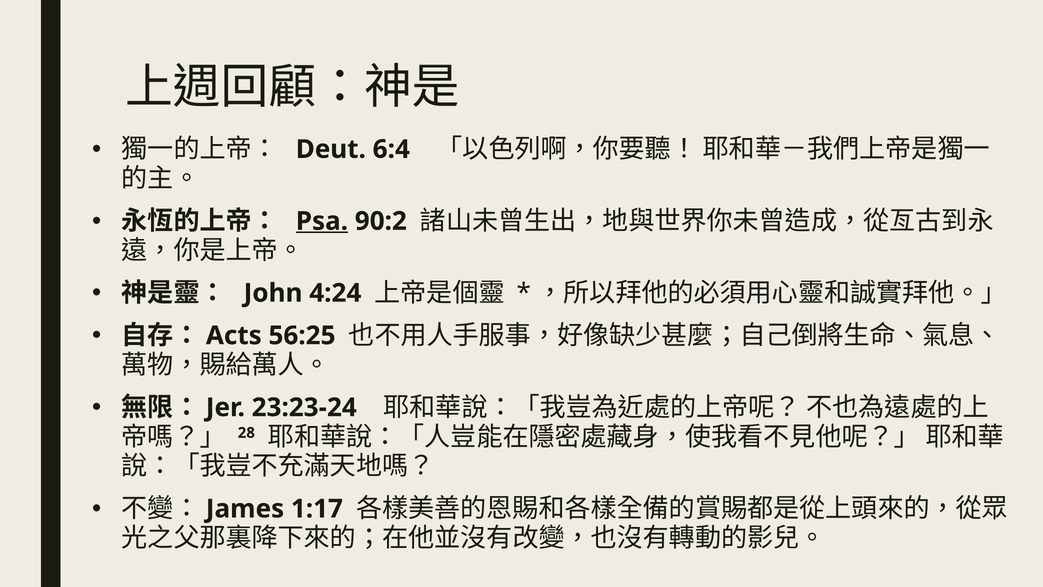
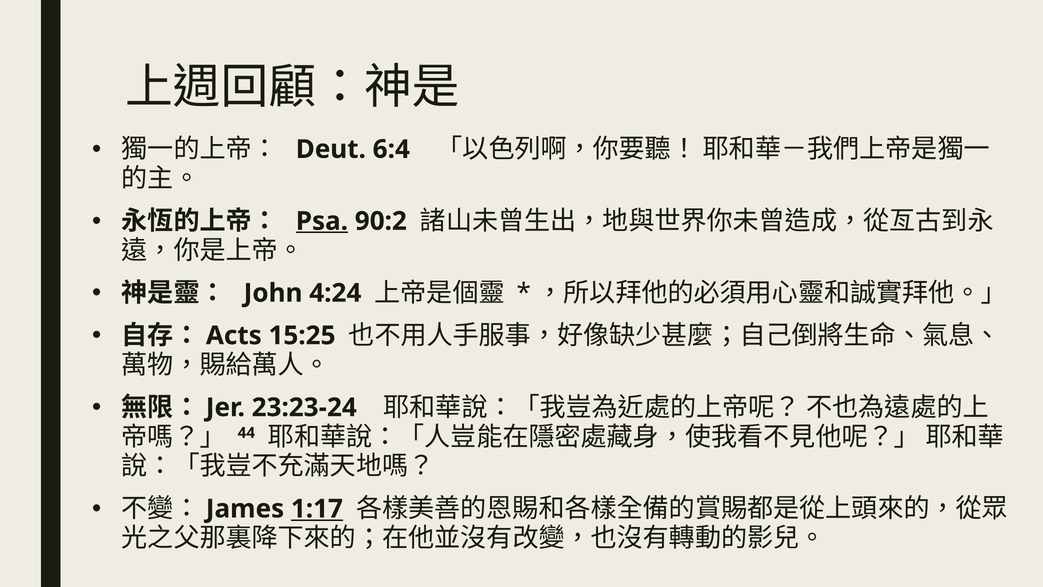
56:25: 56:25 -> 15:25
28: 28 -> 44
1:17 underline: none -> present
